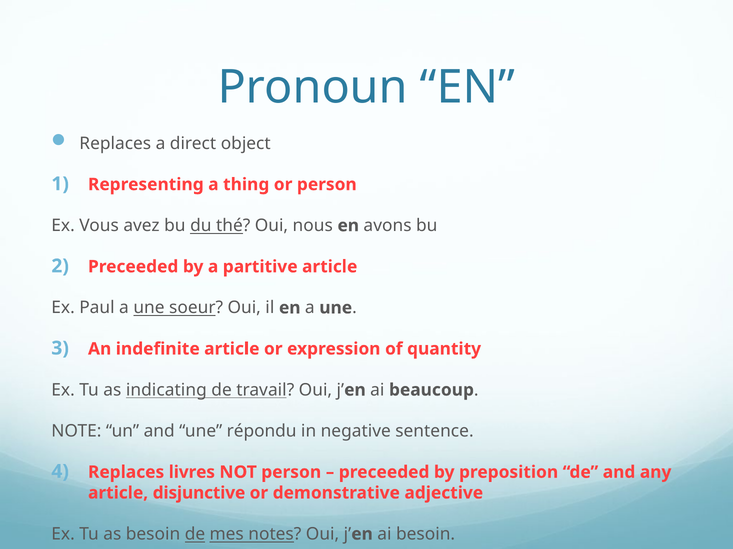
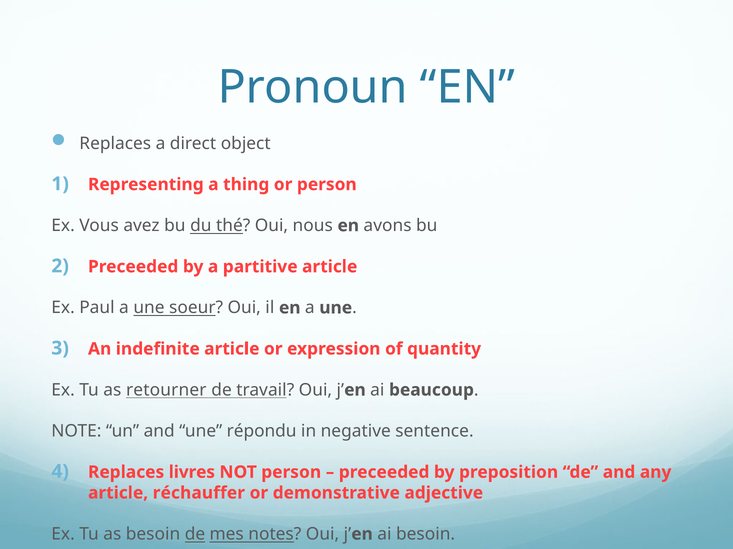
indicating: indicating -> retourner
disjunctive: disjunctive -> réchauffer
